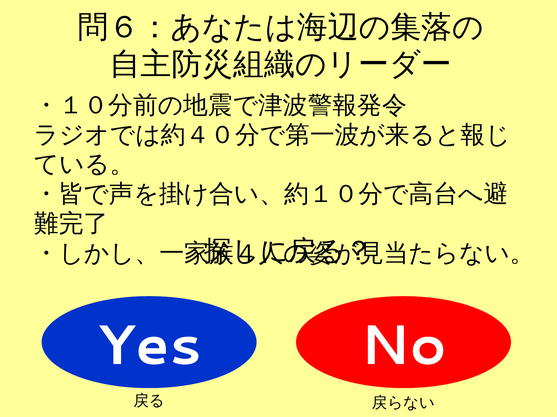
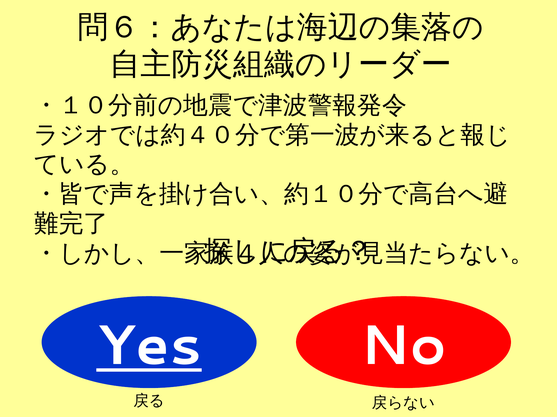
Yes underline: none -> present
